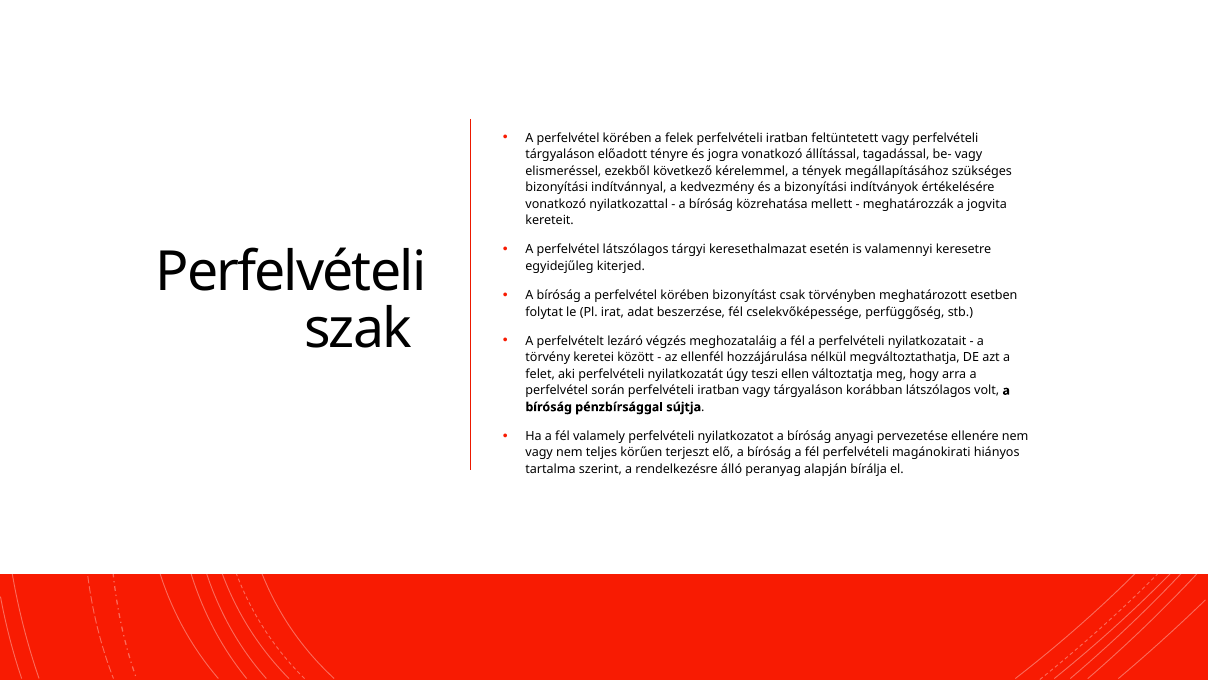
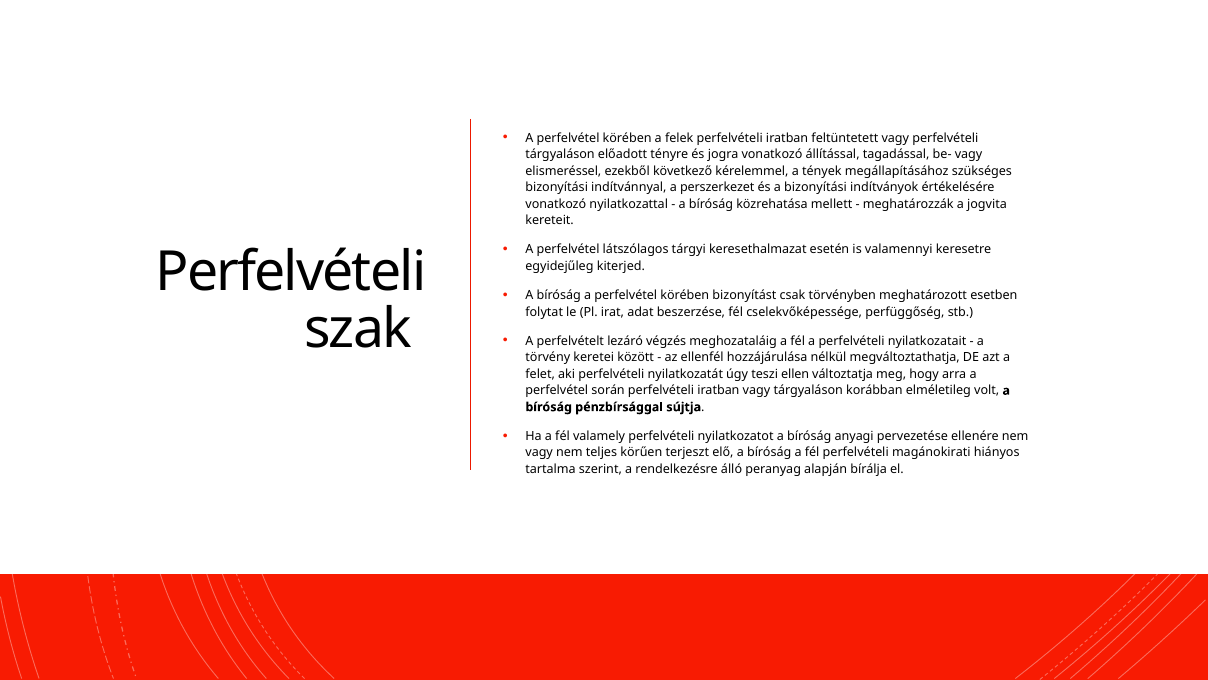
kedvezmény: kedvezmény -> perszerkezet
korábban látszólagos: látszólagos -> elméletileg
